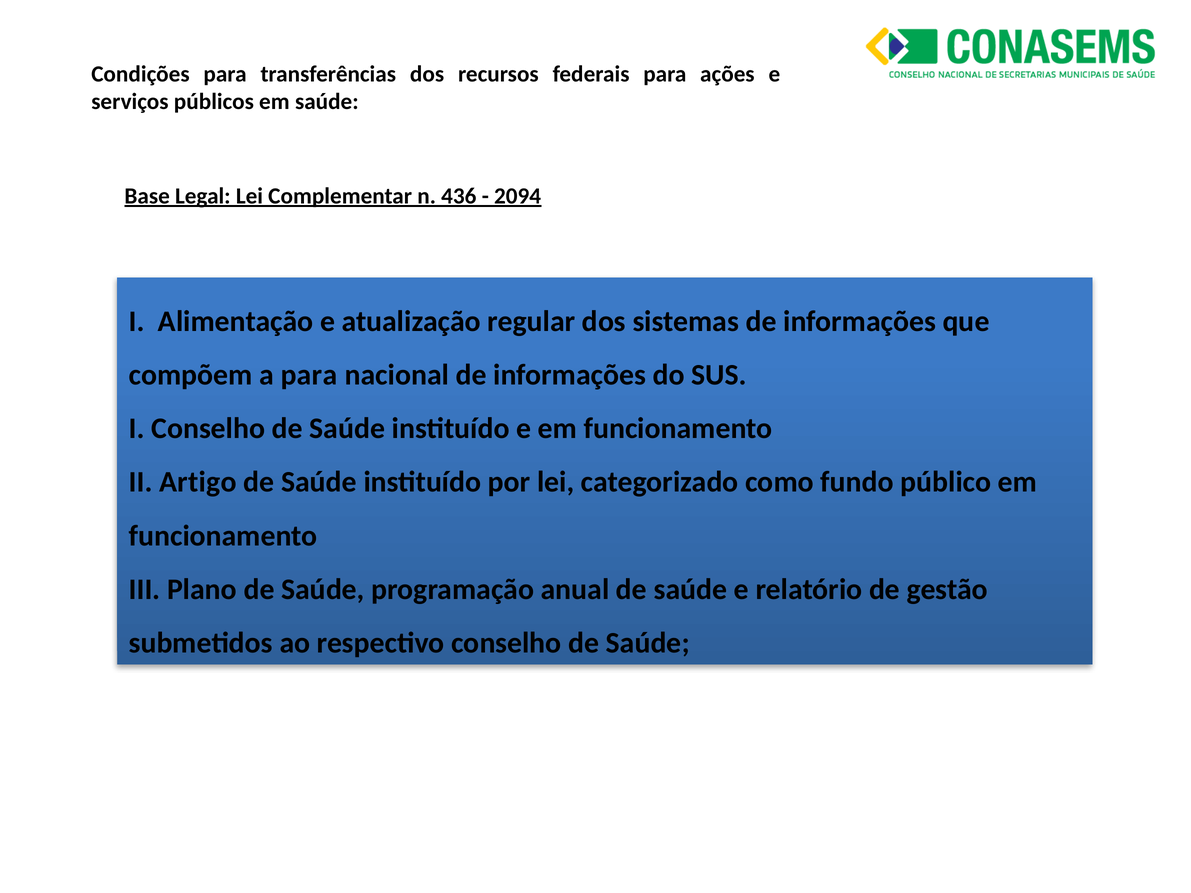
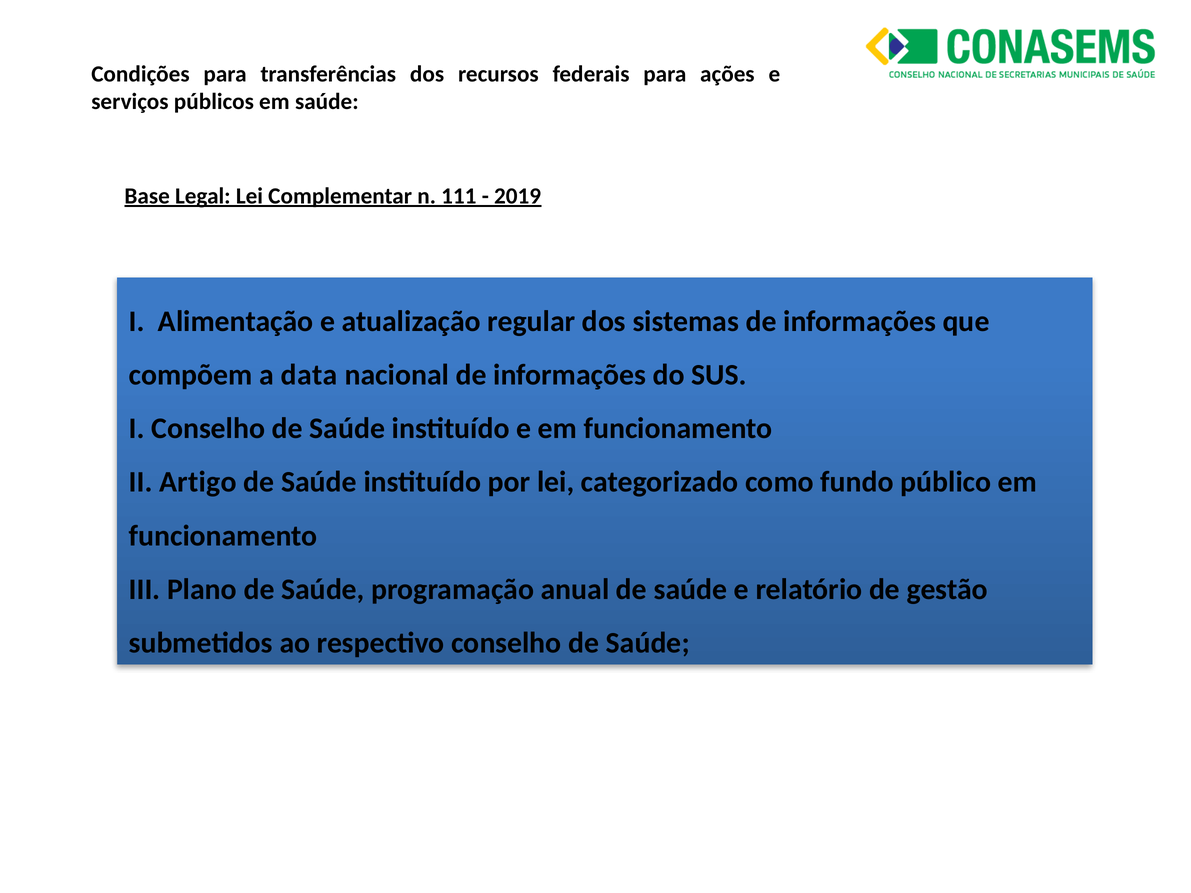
436: 436 -> 111
2094: 2094 -> 2019
a para: para -> data
